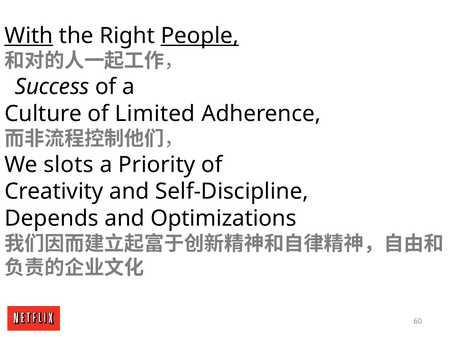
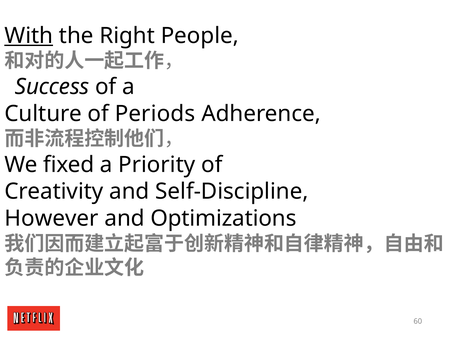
People underline: present -> none
Limited: Limited -> Periods
slots: slots -> fixed
Depends: Depends -> However
